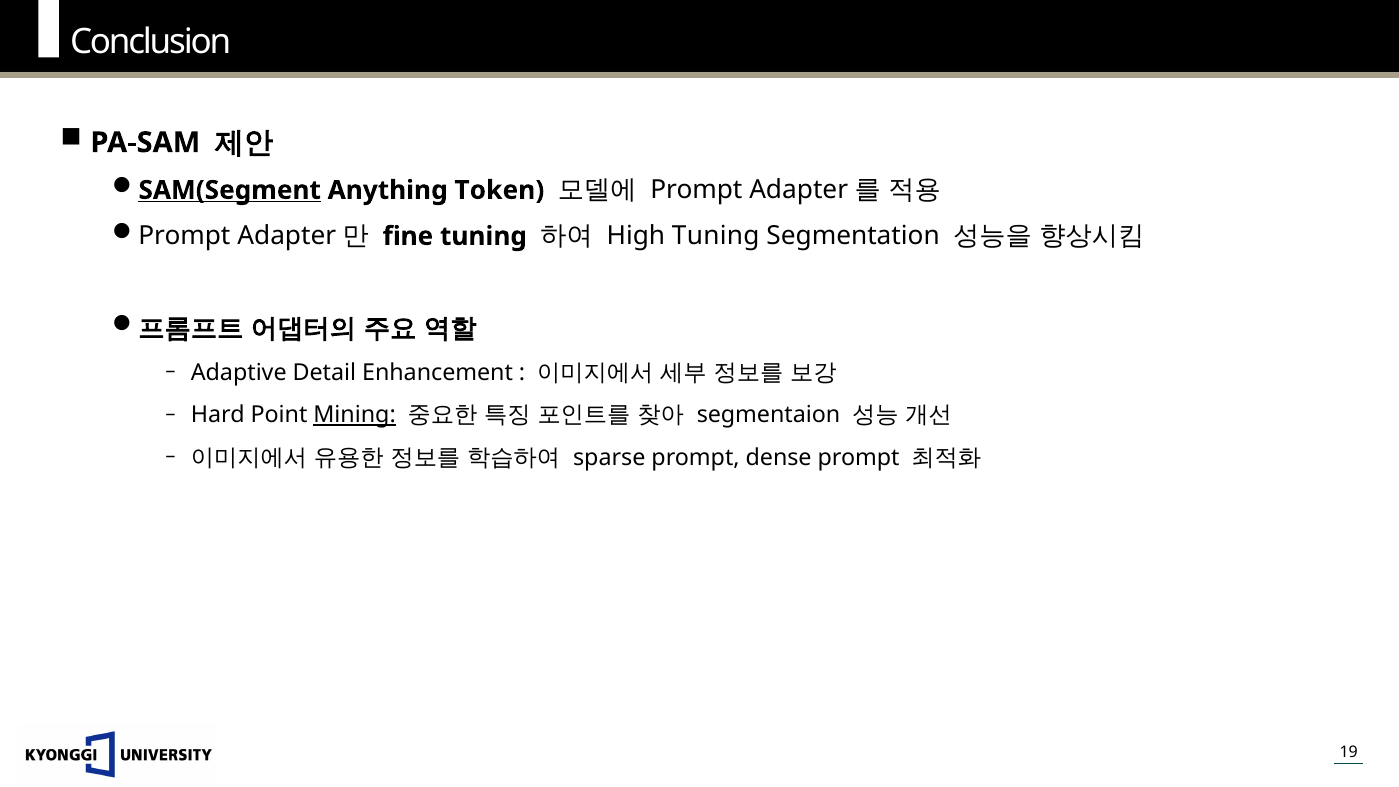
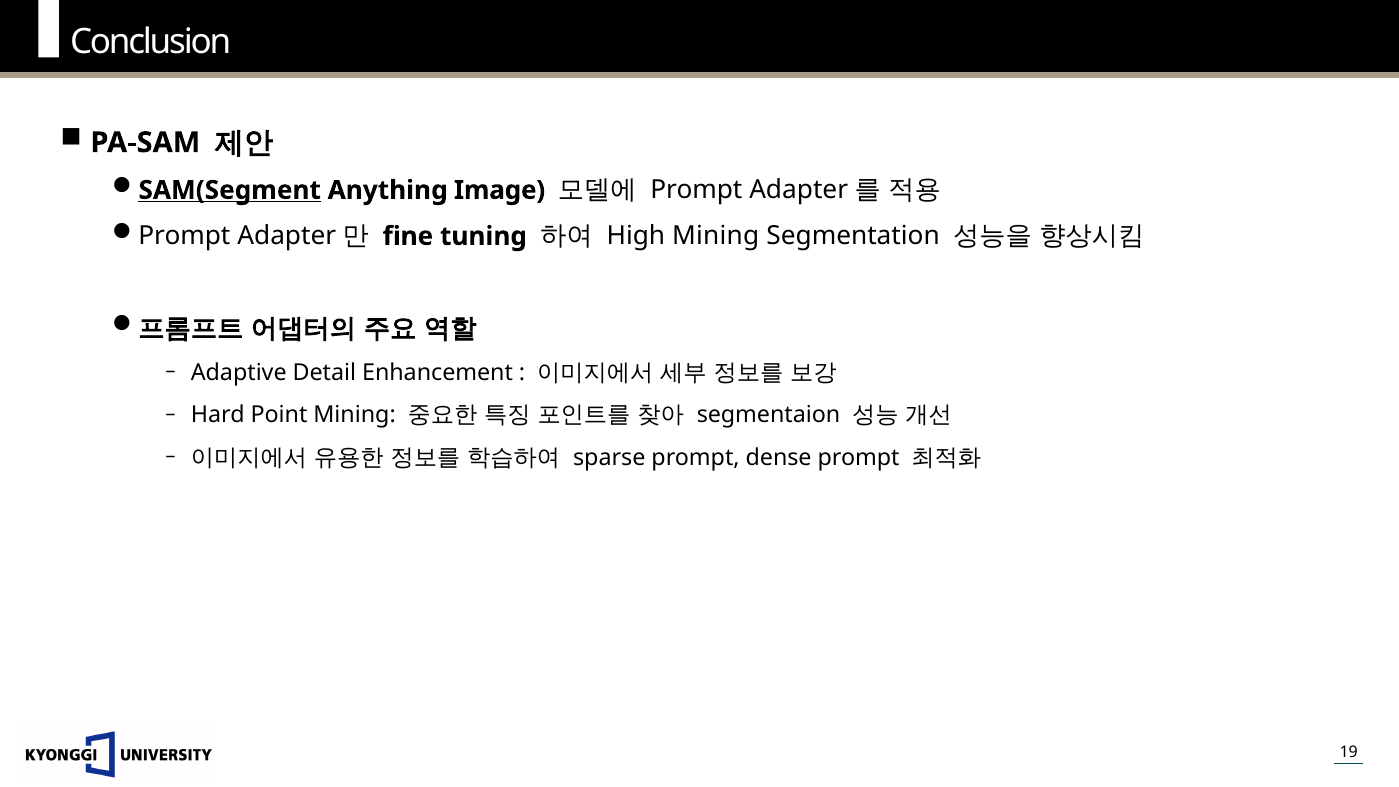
Token: Token -> Image
High Tuning: Tuning -> Mining
Mining at (355, 415) underline: present -> none
